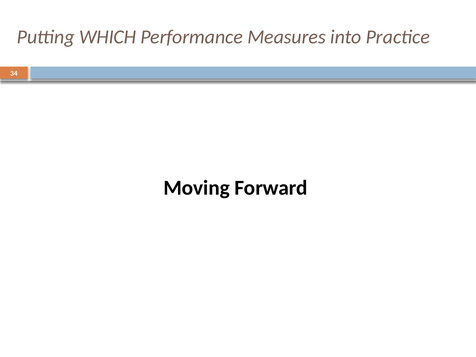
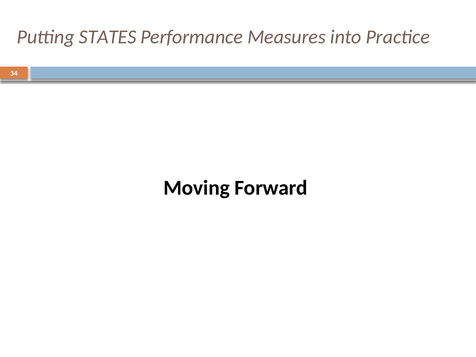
WHICH: WHICH -> STATES
